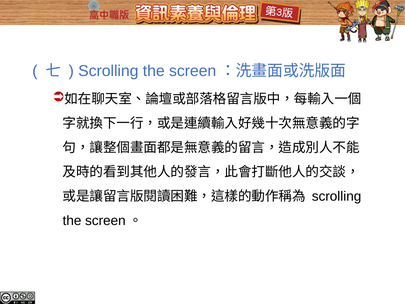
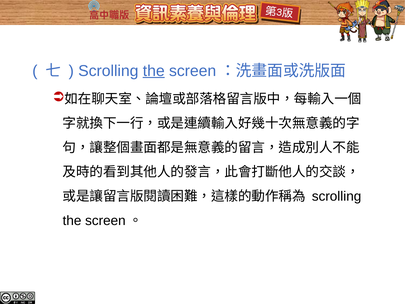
the at (154, 71) underline: none -> present
